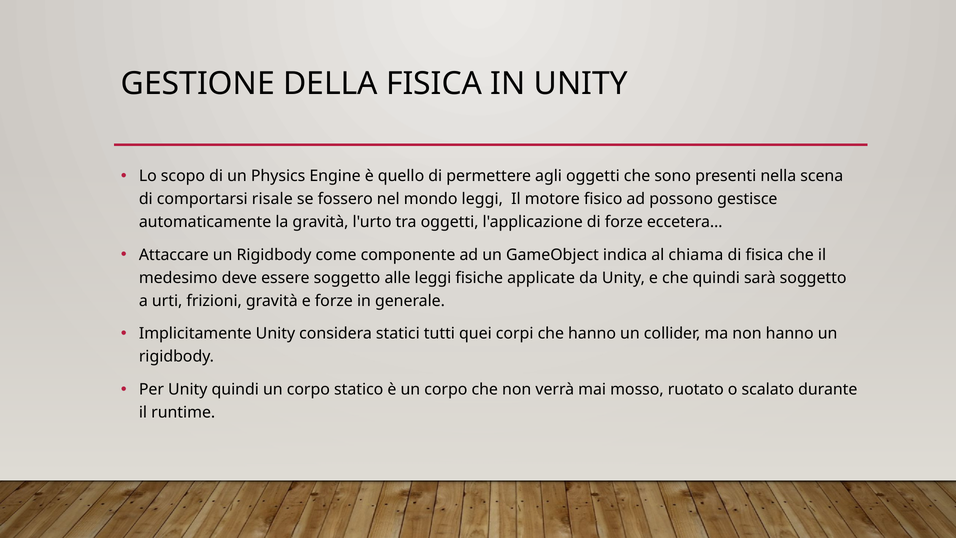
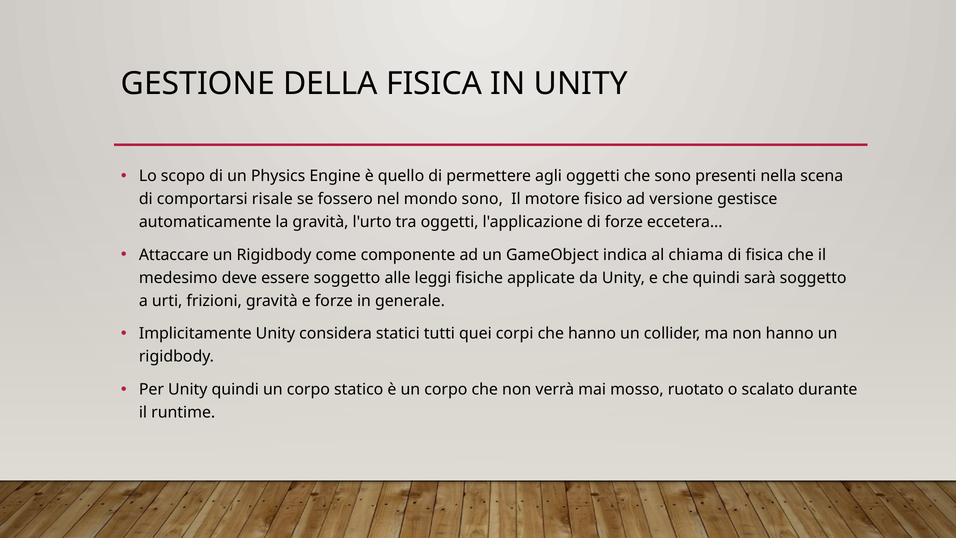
mondo leggi: leggi -> sono
possono: possono -> versione
